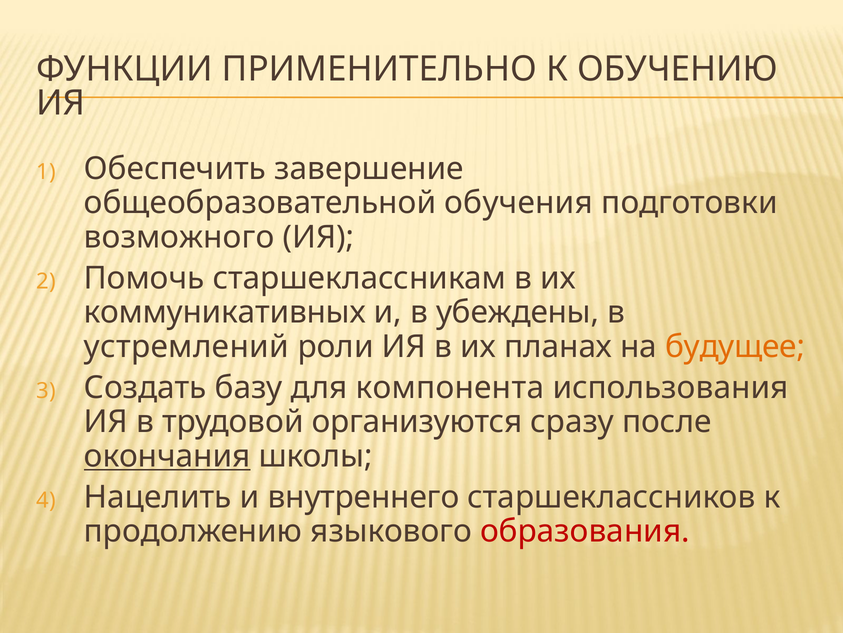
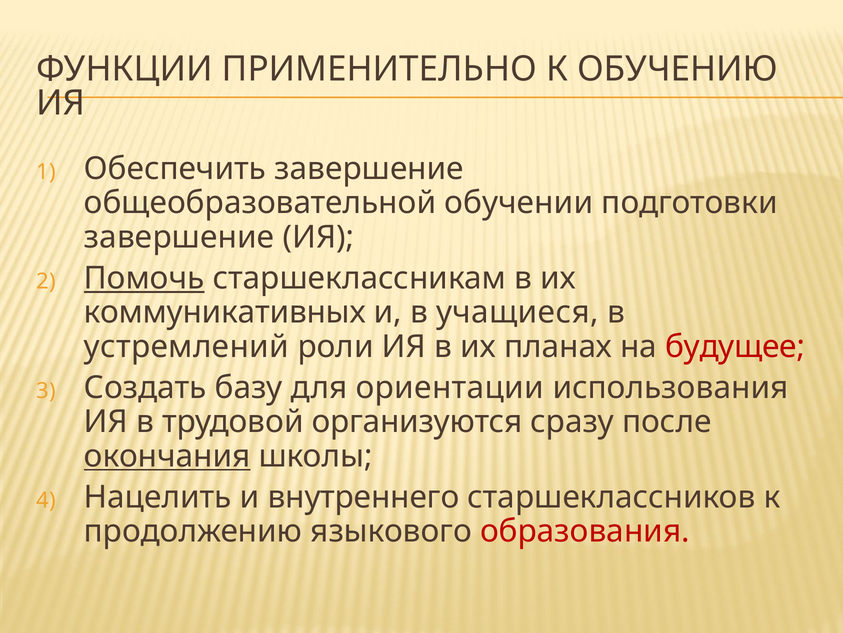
обучения: обучения -> обучении
возможного at (179, 237): возможного -> завершение
Помочь underline: none -> present
убеждены: убеждены -> учащиеся
будущее colour: orange -> red
компонента: компонента -> ориентации
